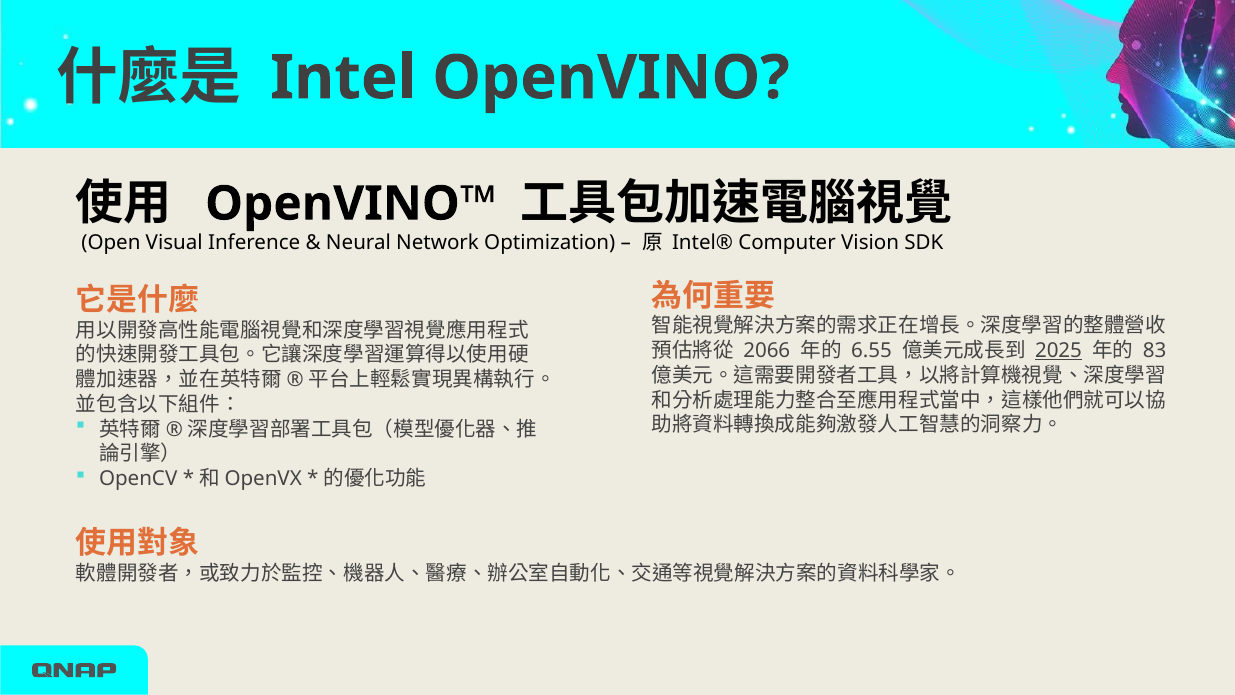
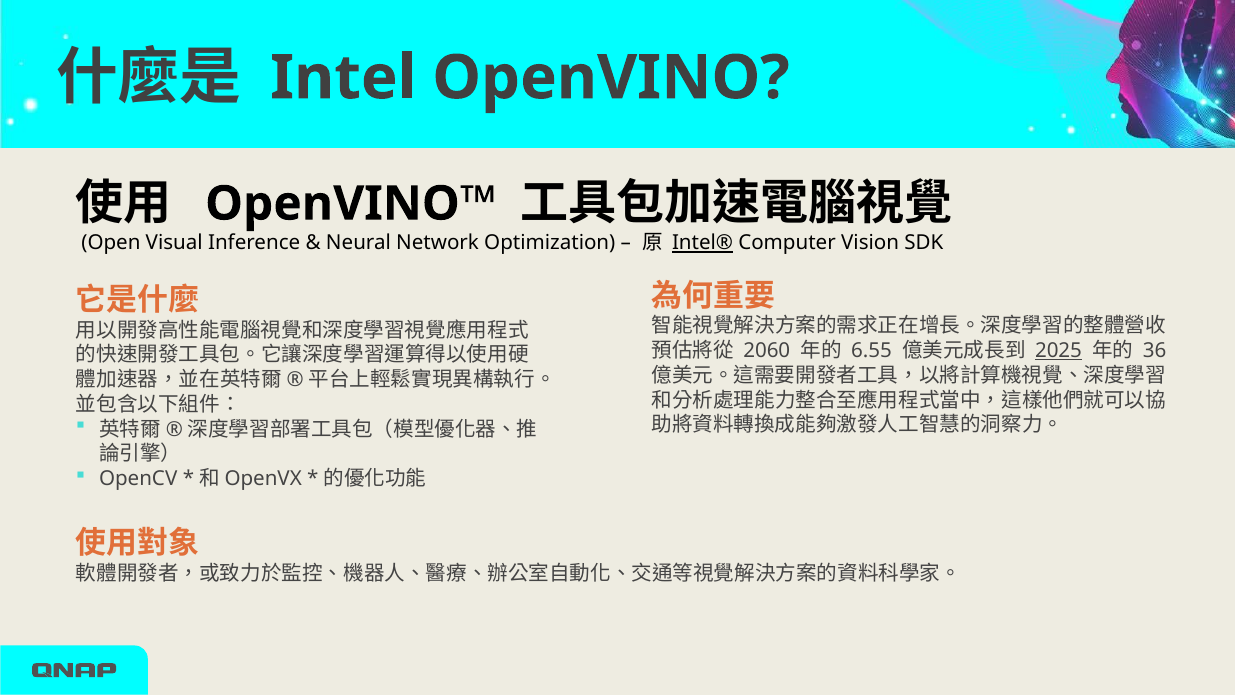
Intel® underline: none -> present
2066: 2066 -> 2060
83: 83 -> 36
